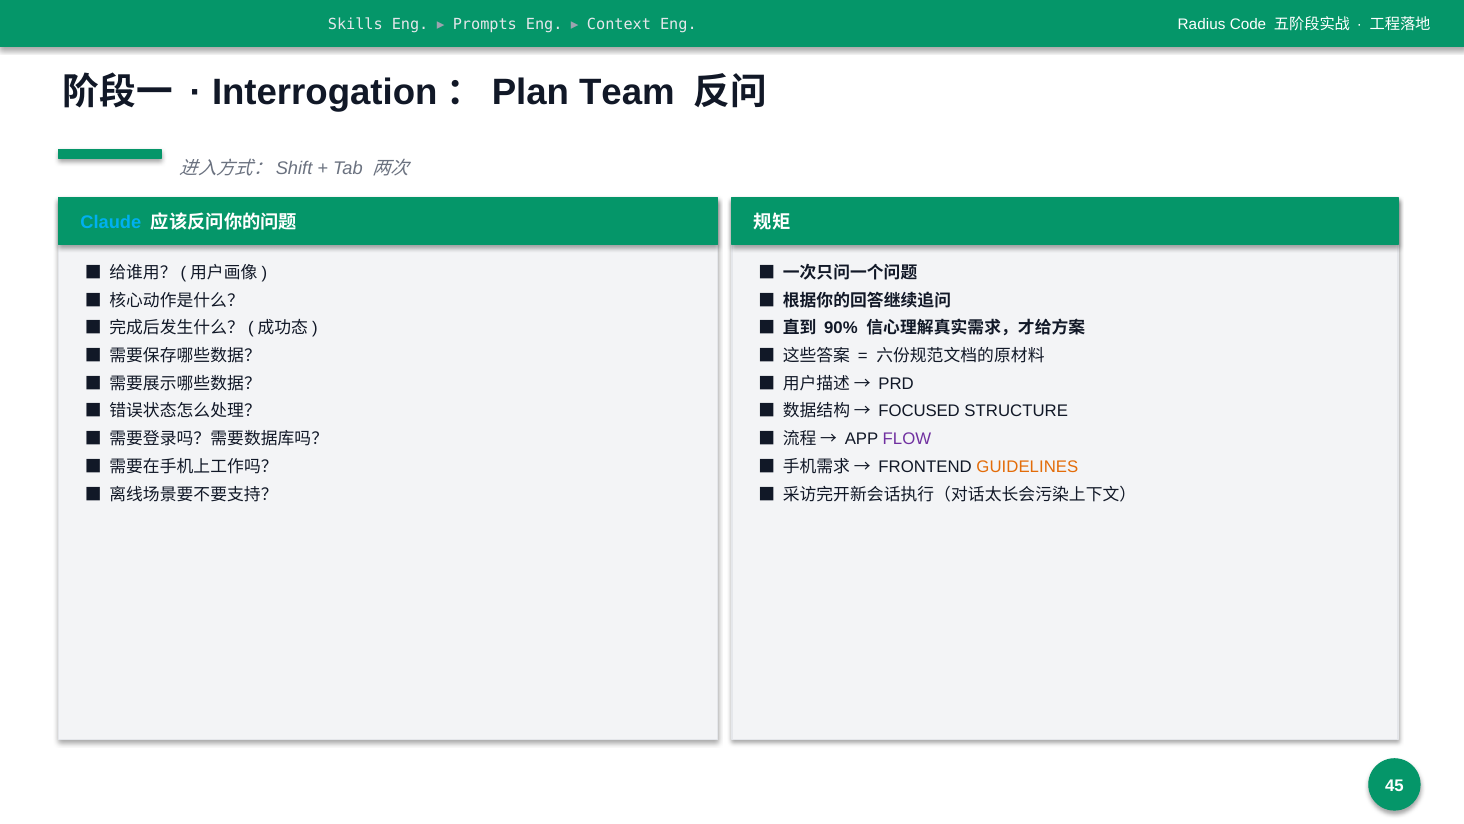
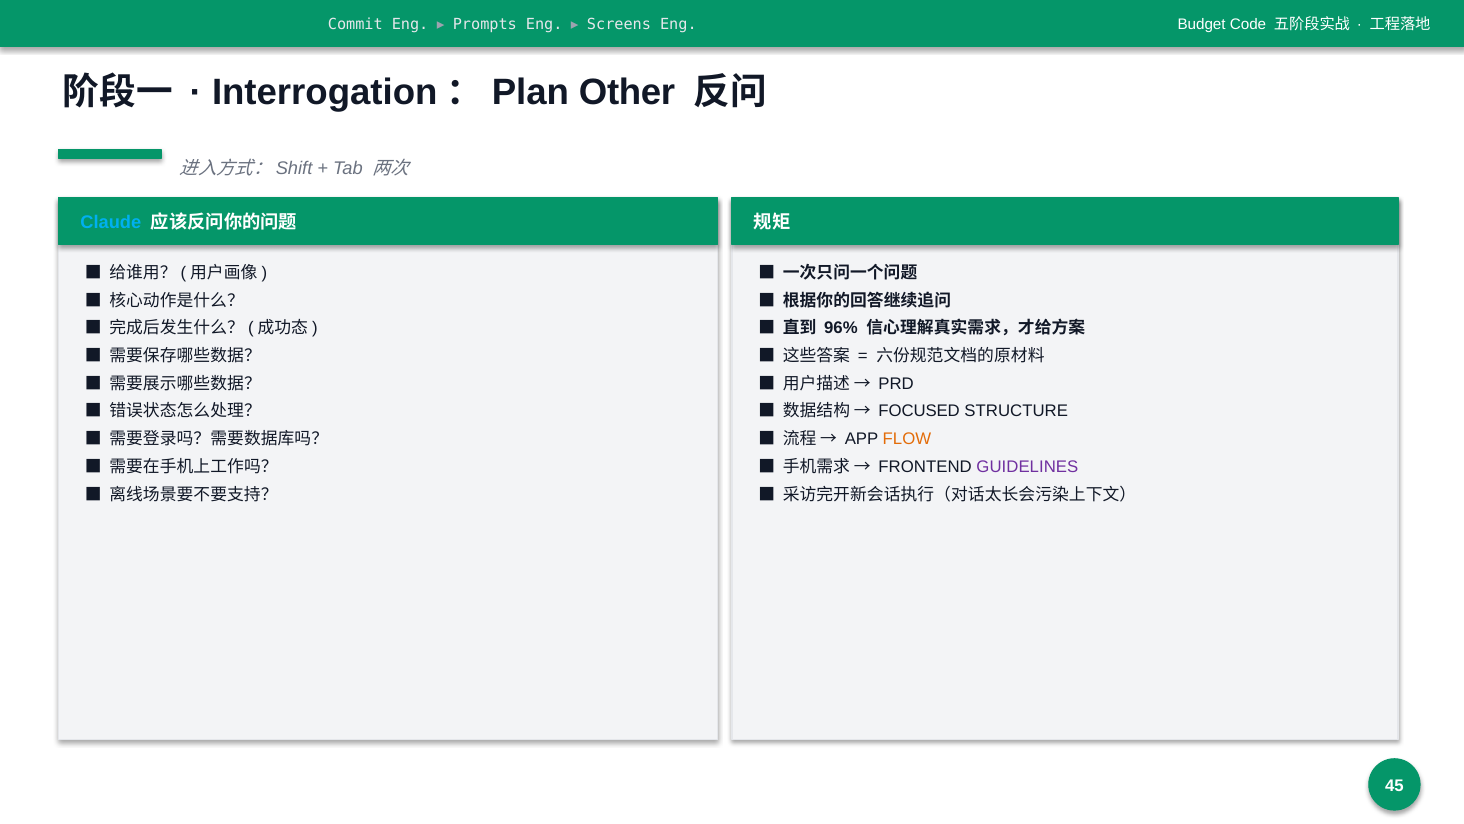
Skills: Skills -> Commit
Context: Context -> Screens
Radius: Radius -> Budget
Team: Team -> Other
90%: 90% -> 96%
FLOW colour: purple -> orange
GUIDELINES colour: orange -> purple
